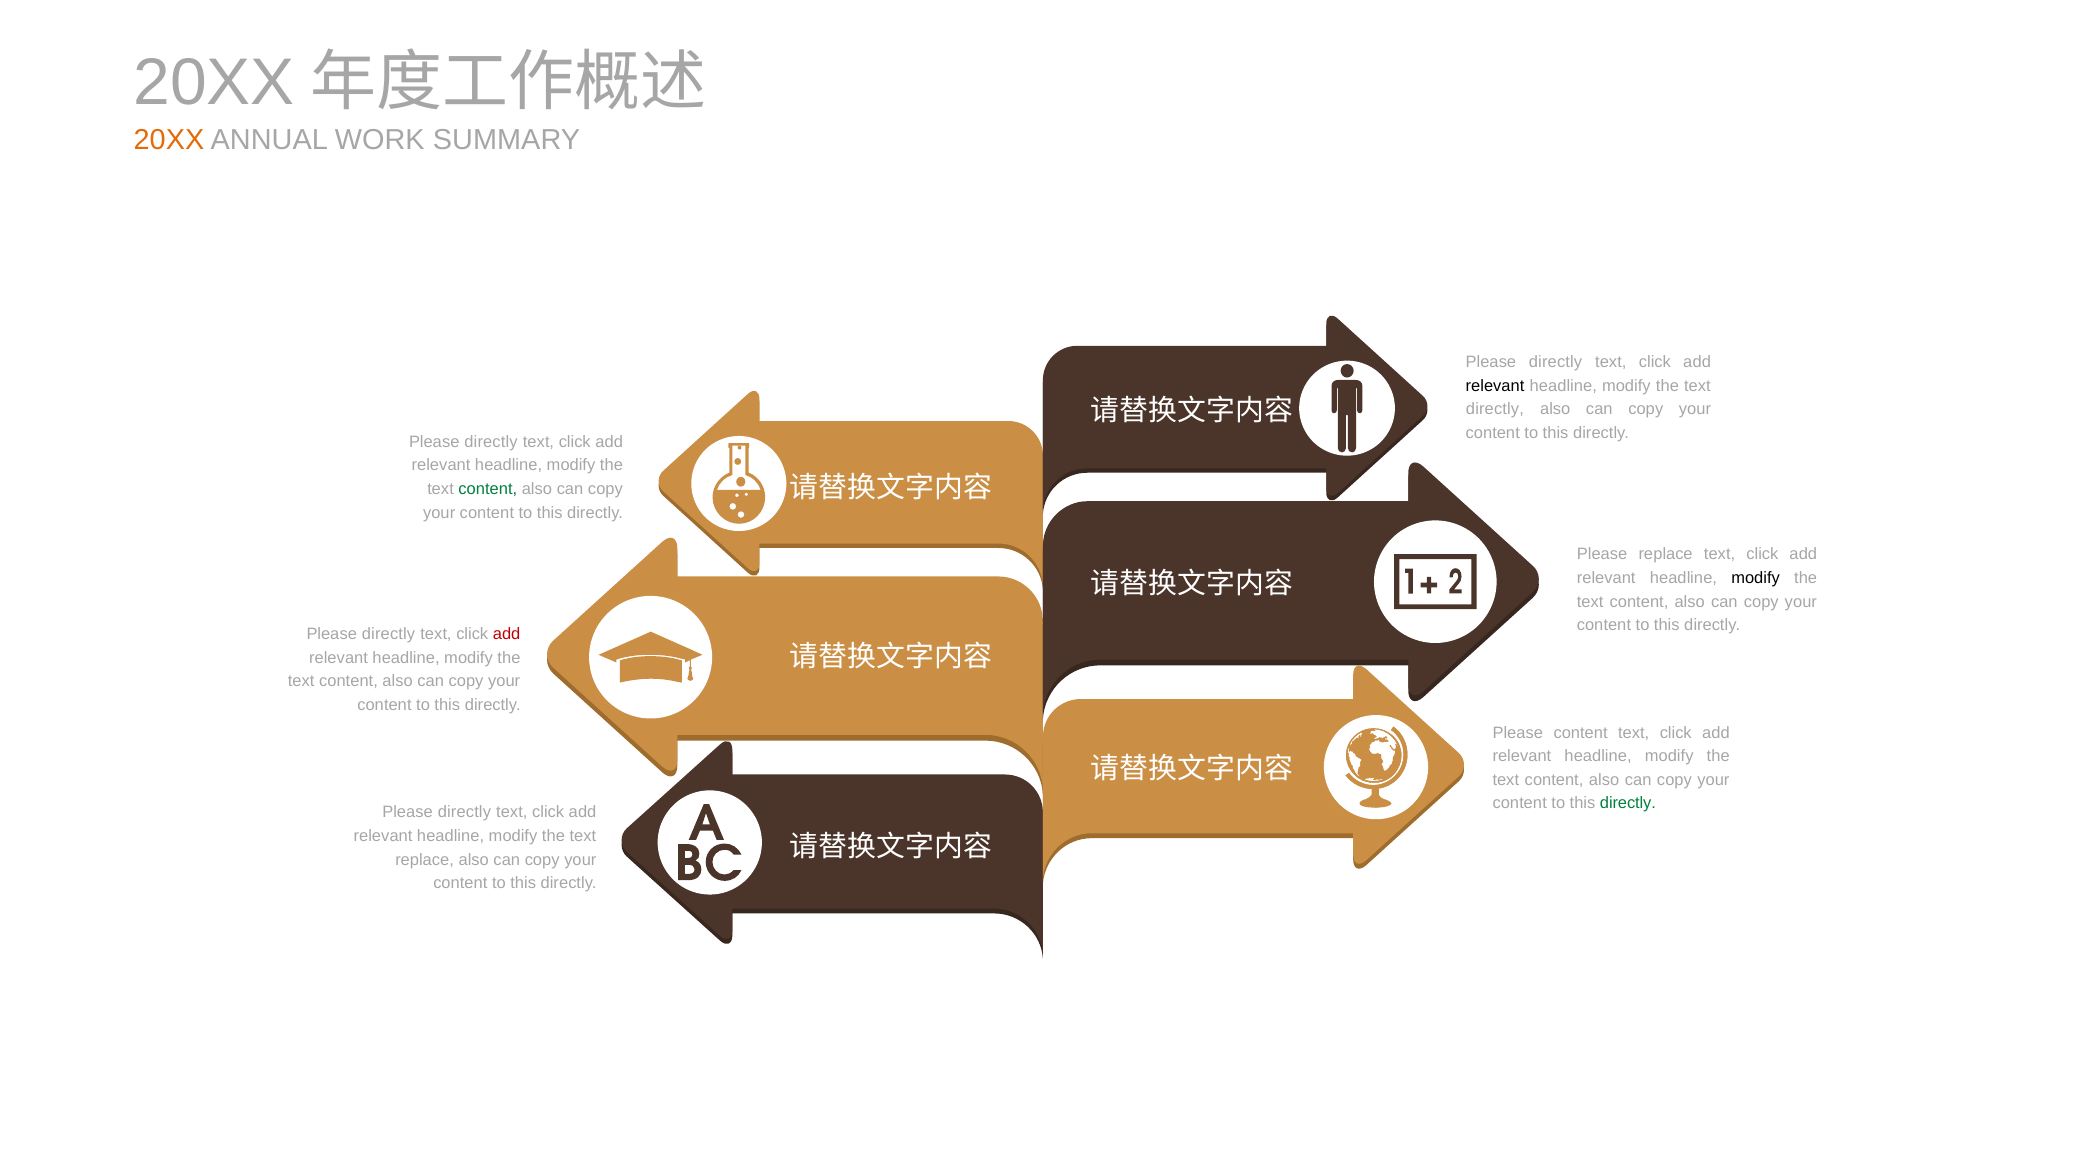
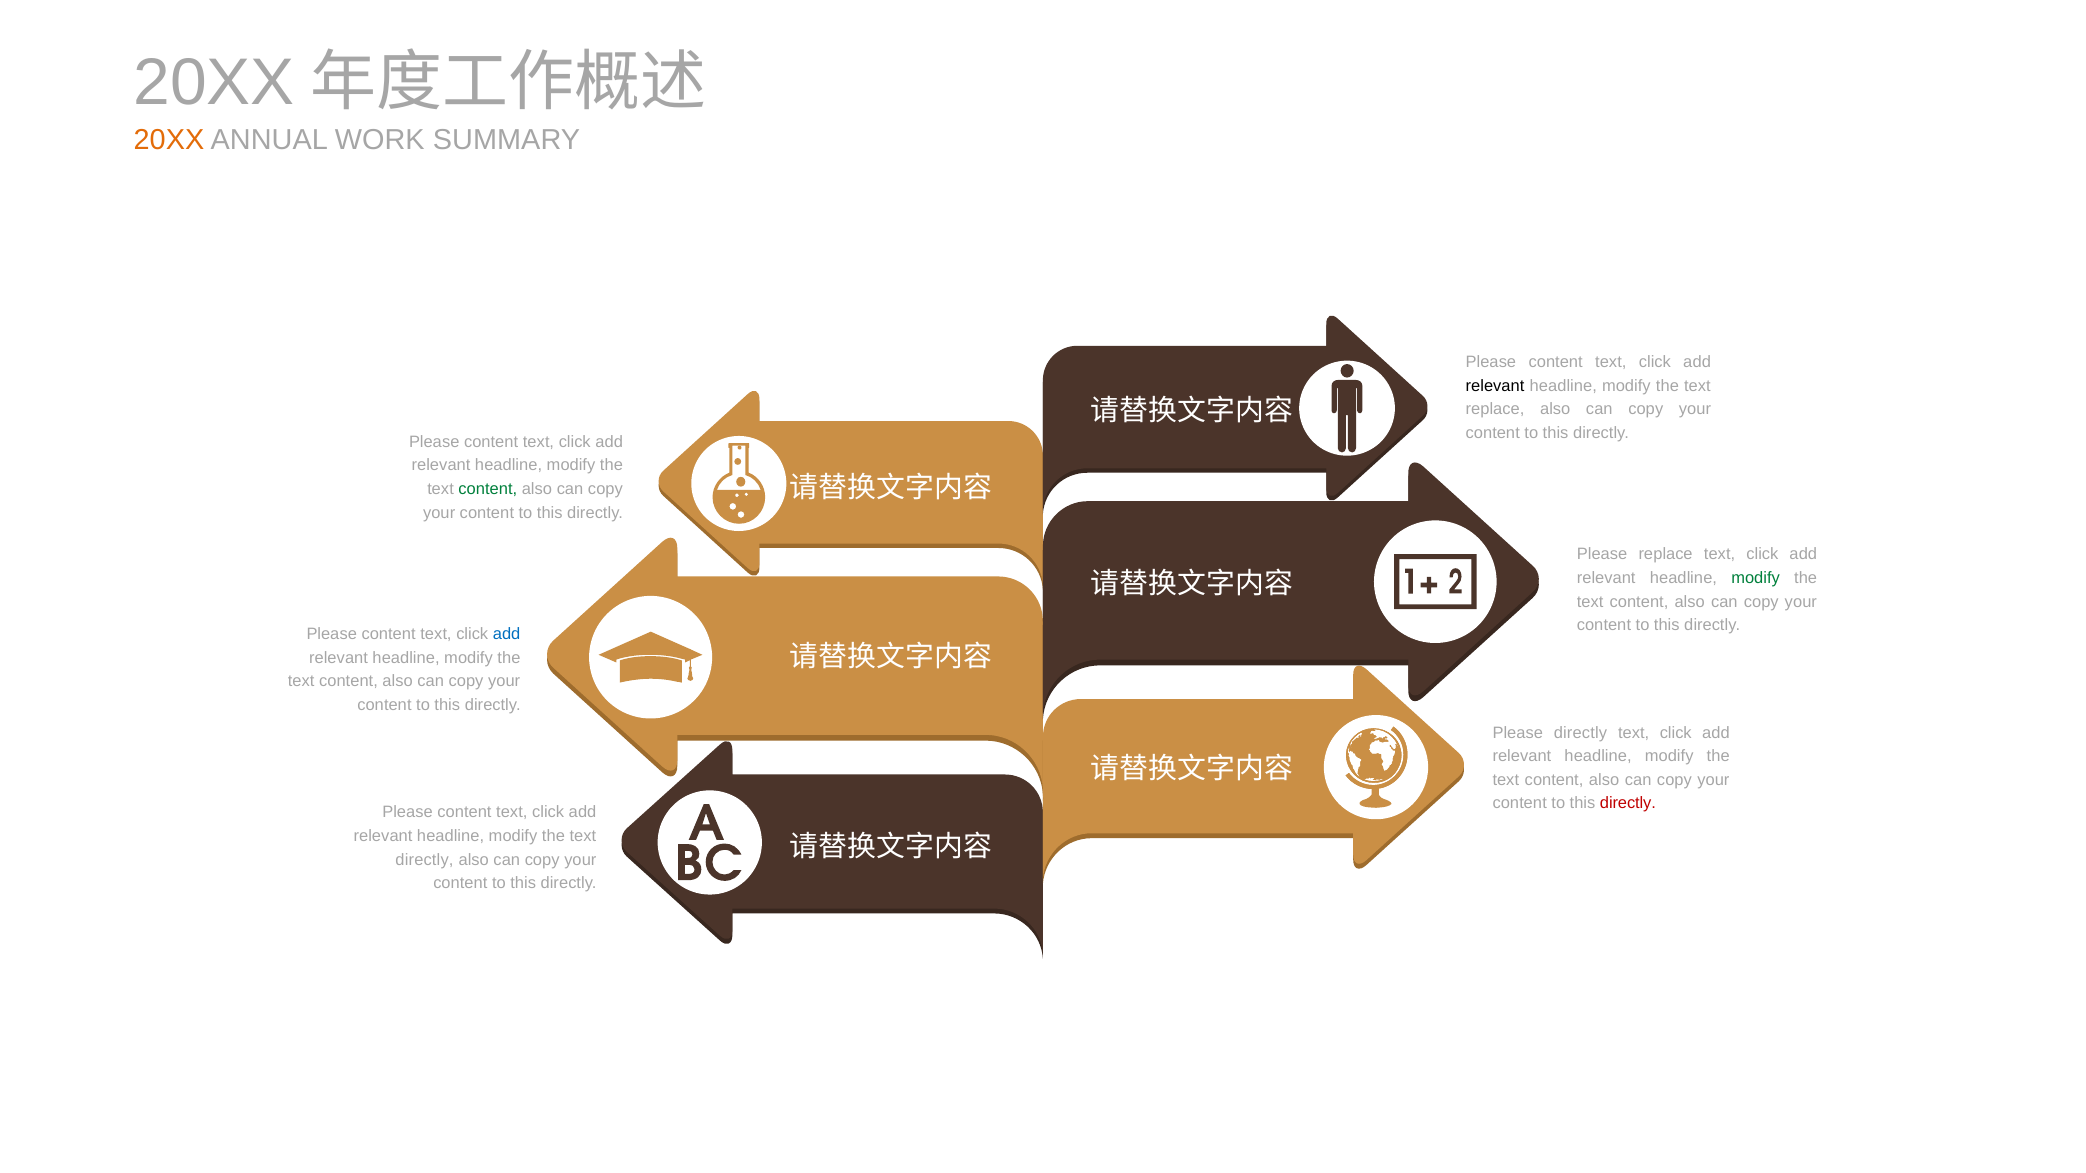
directly at (1556, 362): directly -> content
directly at (1495, 409): directly -> replace
directly at (491, 442): directly -> content
modify at (1756, 578) colour: black -> green
directly at (389, 634): directly -> content
add at (507, 634) colour: red -> blue
Please content: content -> directly
directly at (1628, 804) colour: green -> red
directly at (464, 813): directly -> content
replace at (425, 860): replace -> directly
